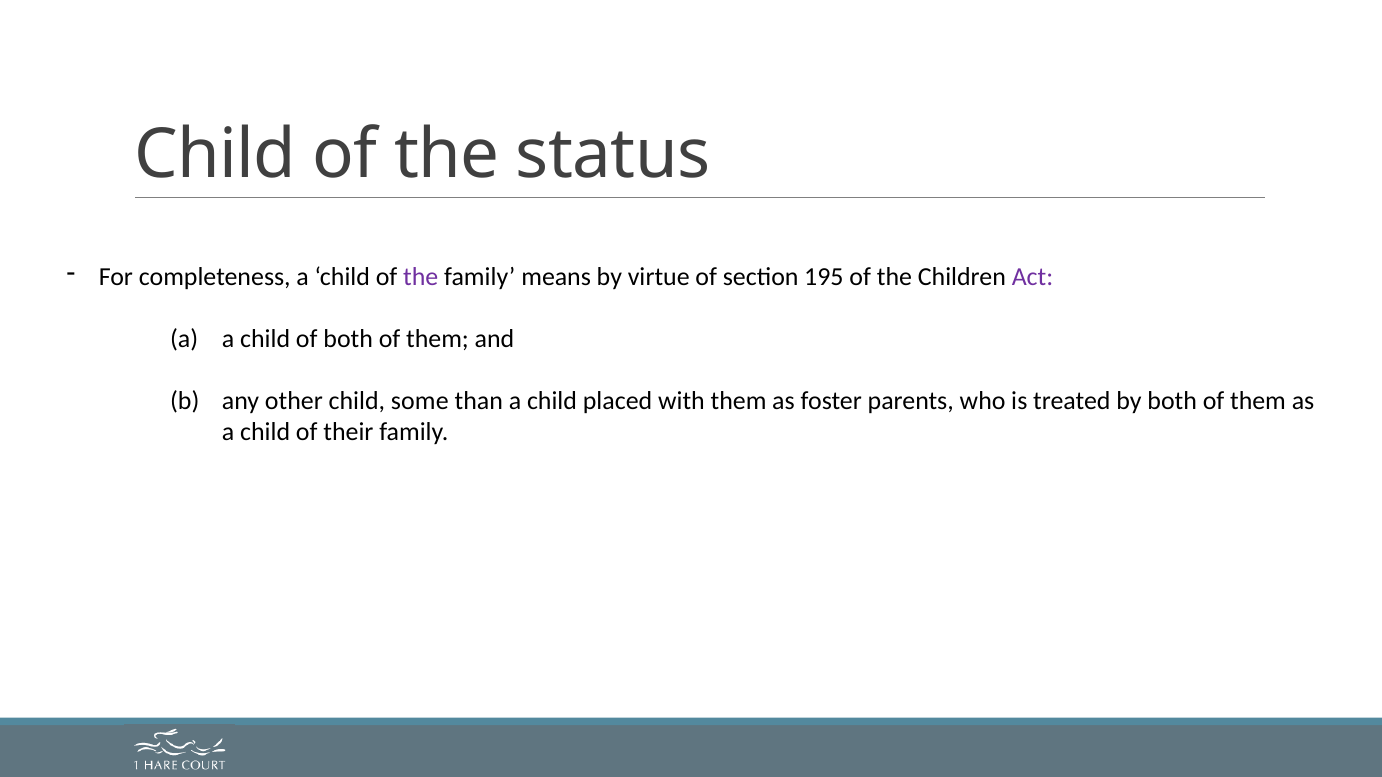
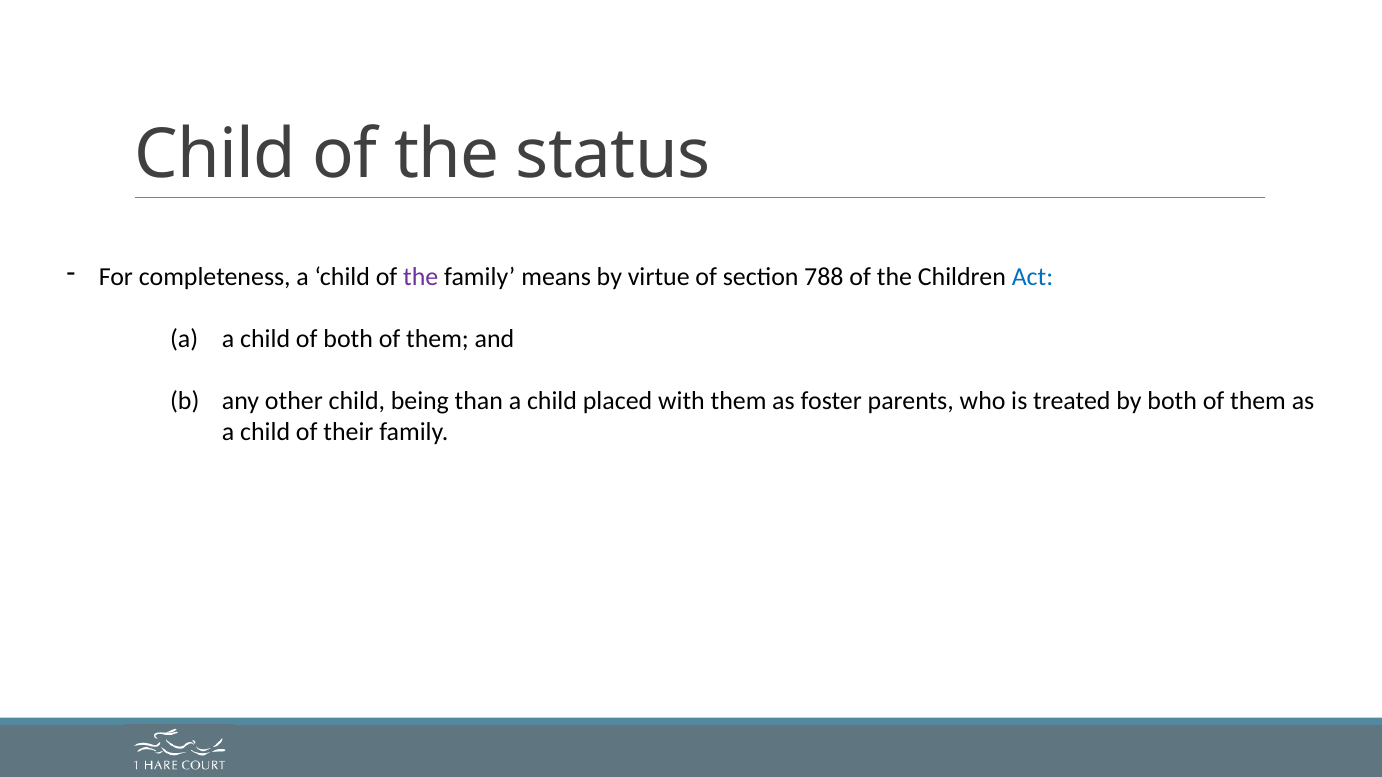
195: 195 -> 788
Act colour: purple -> blue
some: some -> being
